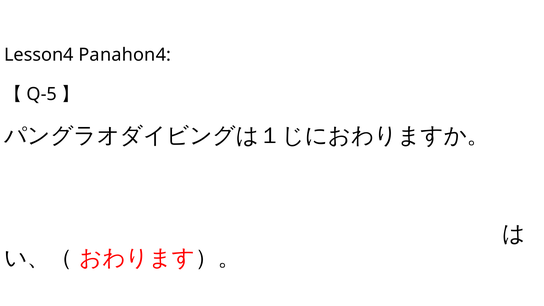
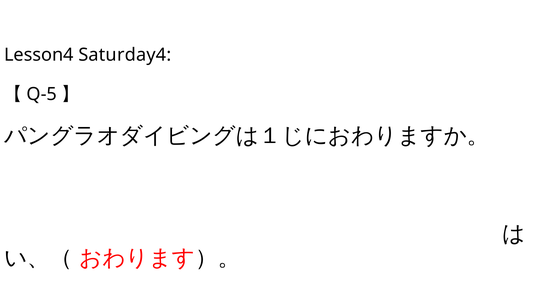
Panahon4: Panahon4 -> Saturday4
